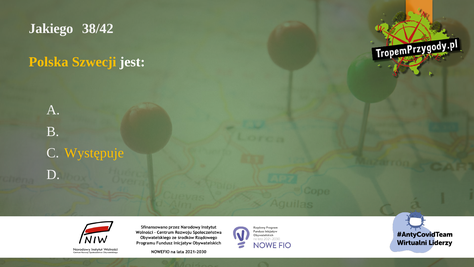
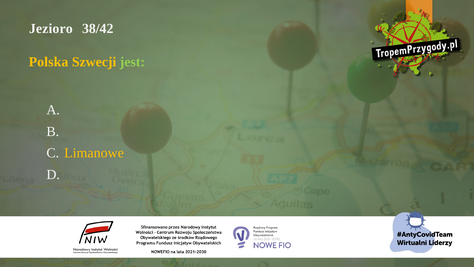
Jakiego: Jakiego -> Jezioro
jest colour: white -> light green
Występuje: Występuje -> Limanowe
